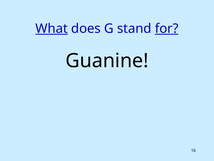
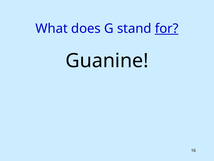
What underline: present -> none
